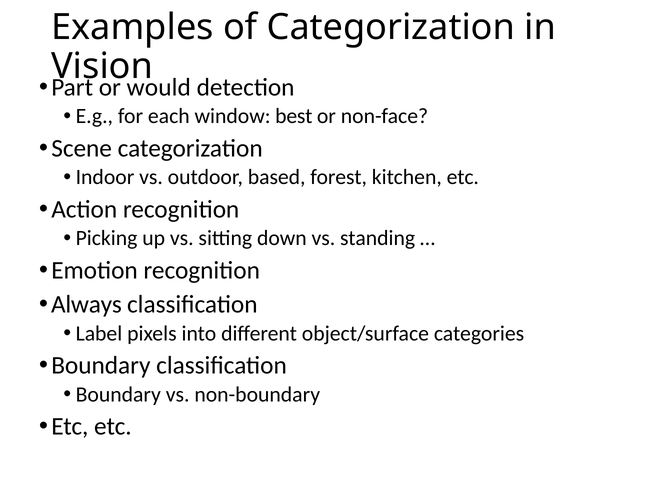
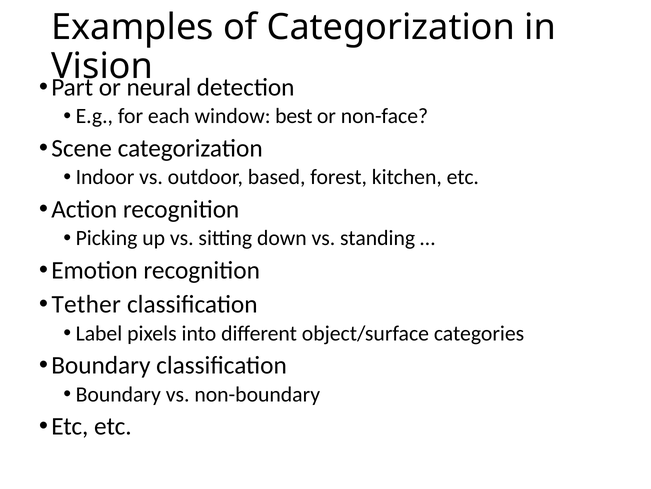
would: would -> neural
Always: Always -> Tether
